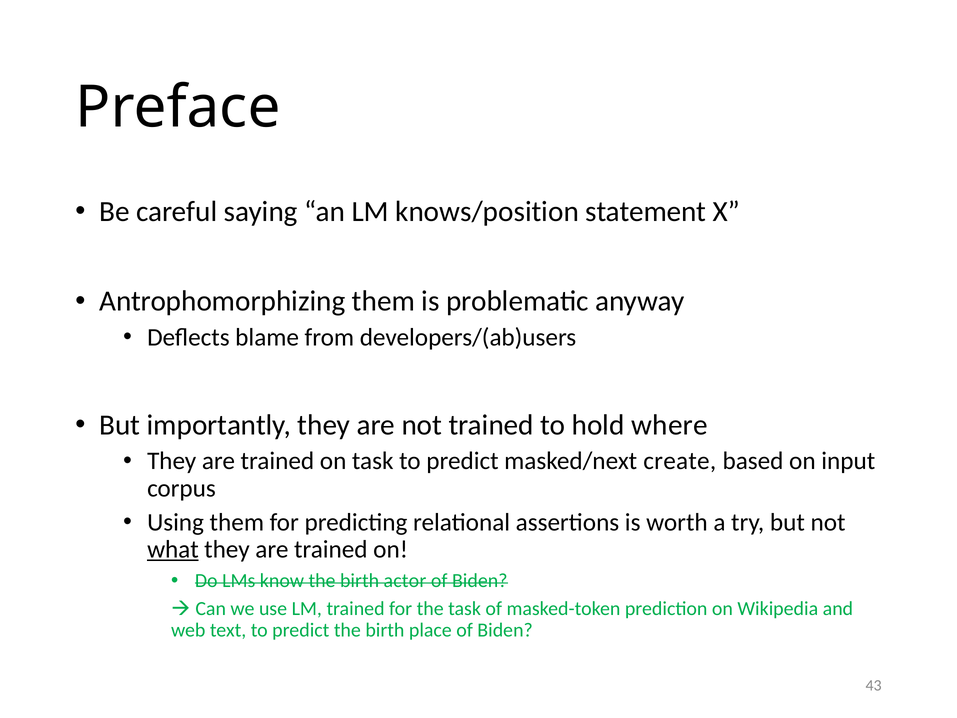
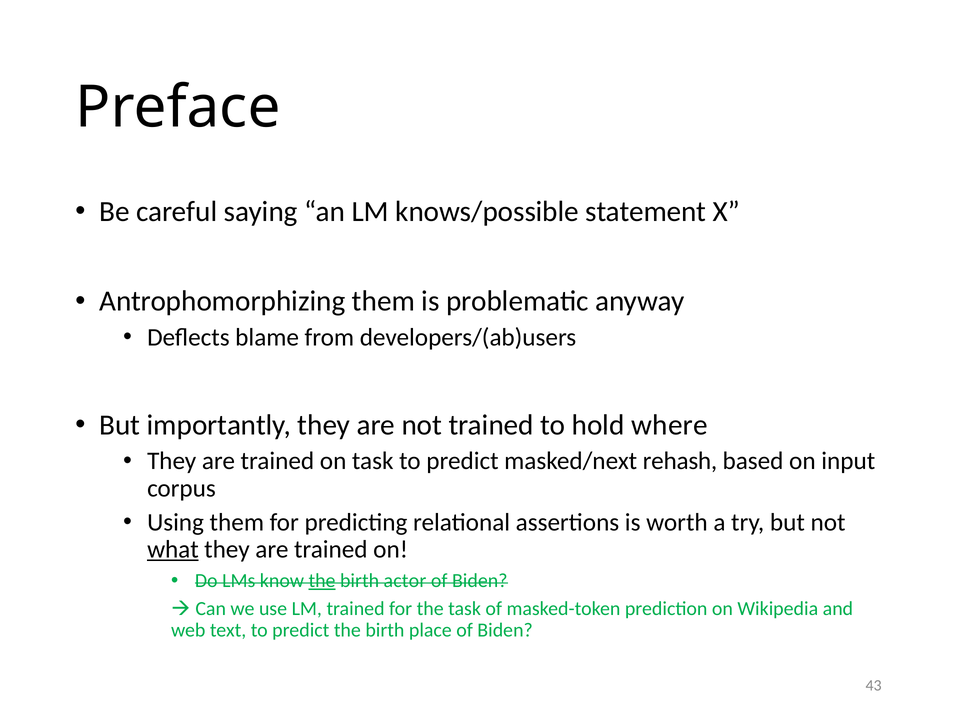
knows/position: knows/position -> knows/possible
create: create -> rehash
the at (322, 580) underline: none -> present
